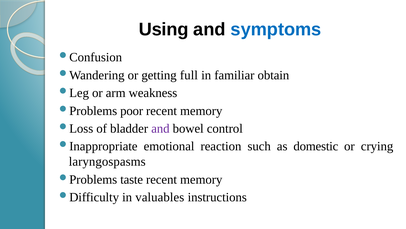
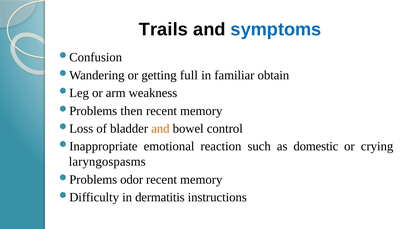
Using: Using -> Trails
poor: poor -> then
and at (160, 128) colour: purple -> orange
taste: taste -> odor
valuables: valuables -> dermatitis
